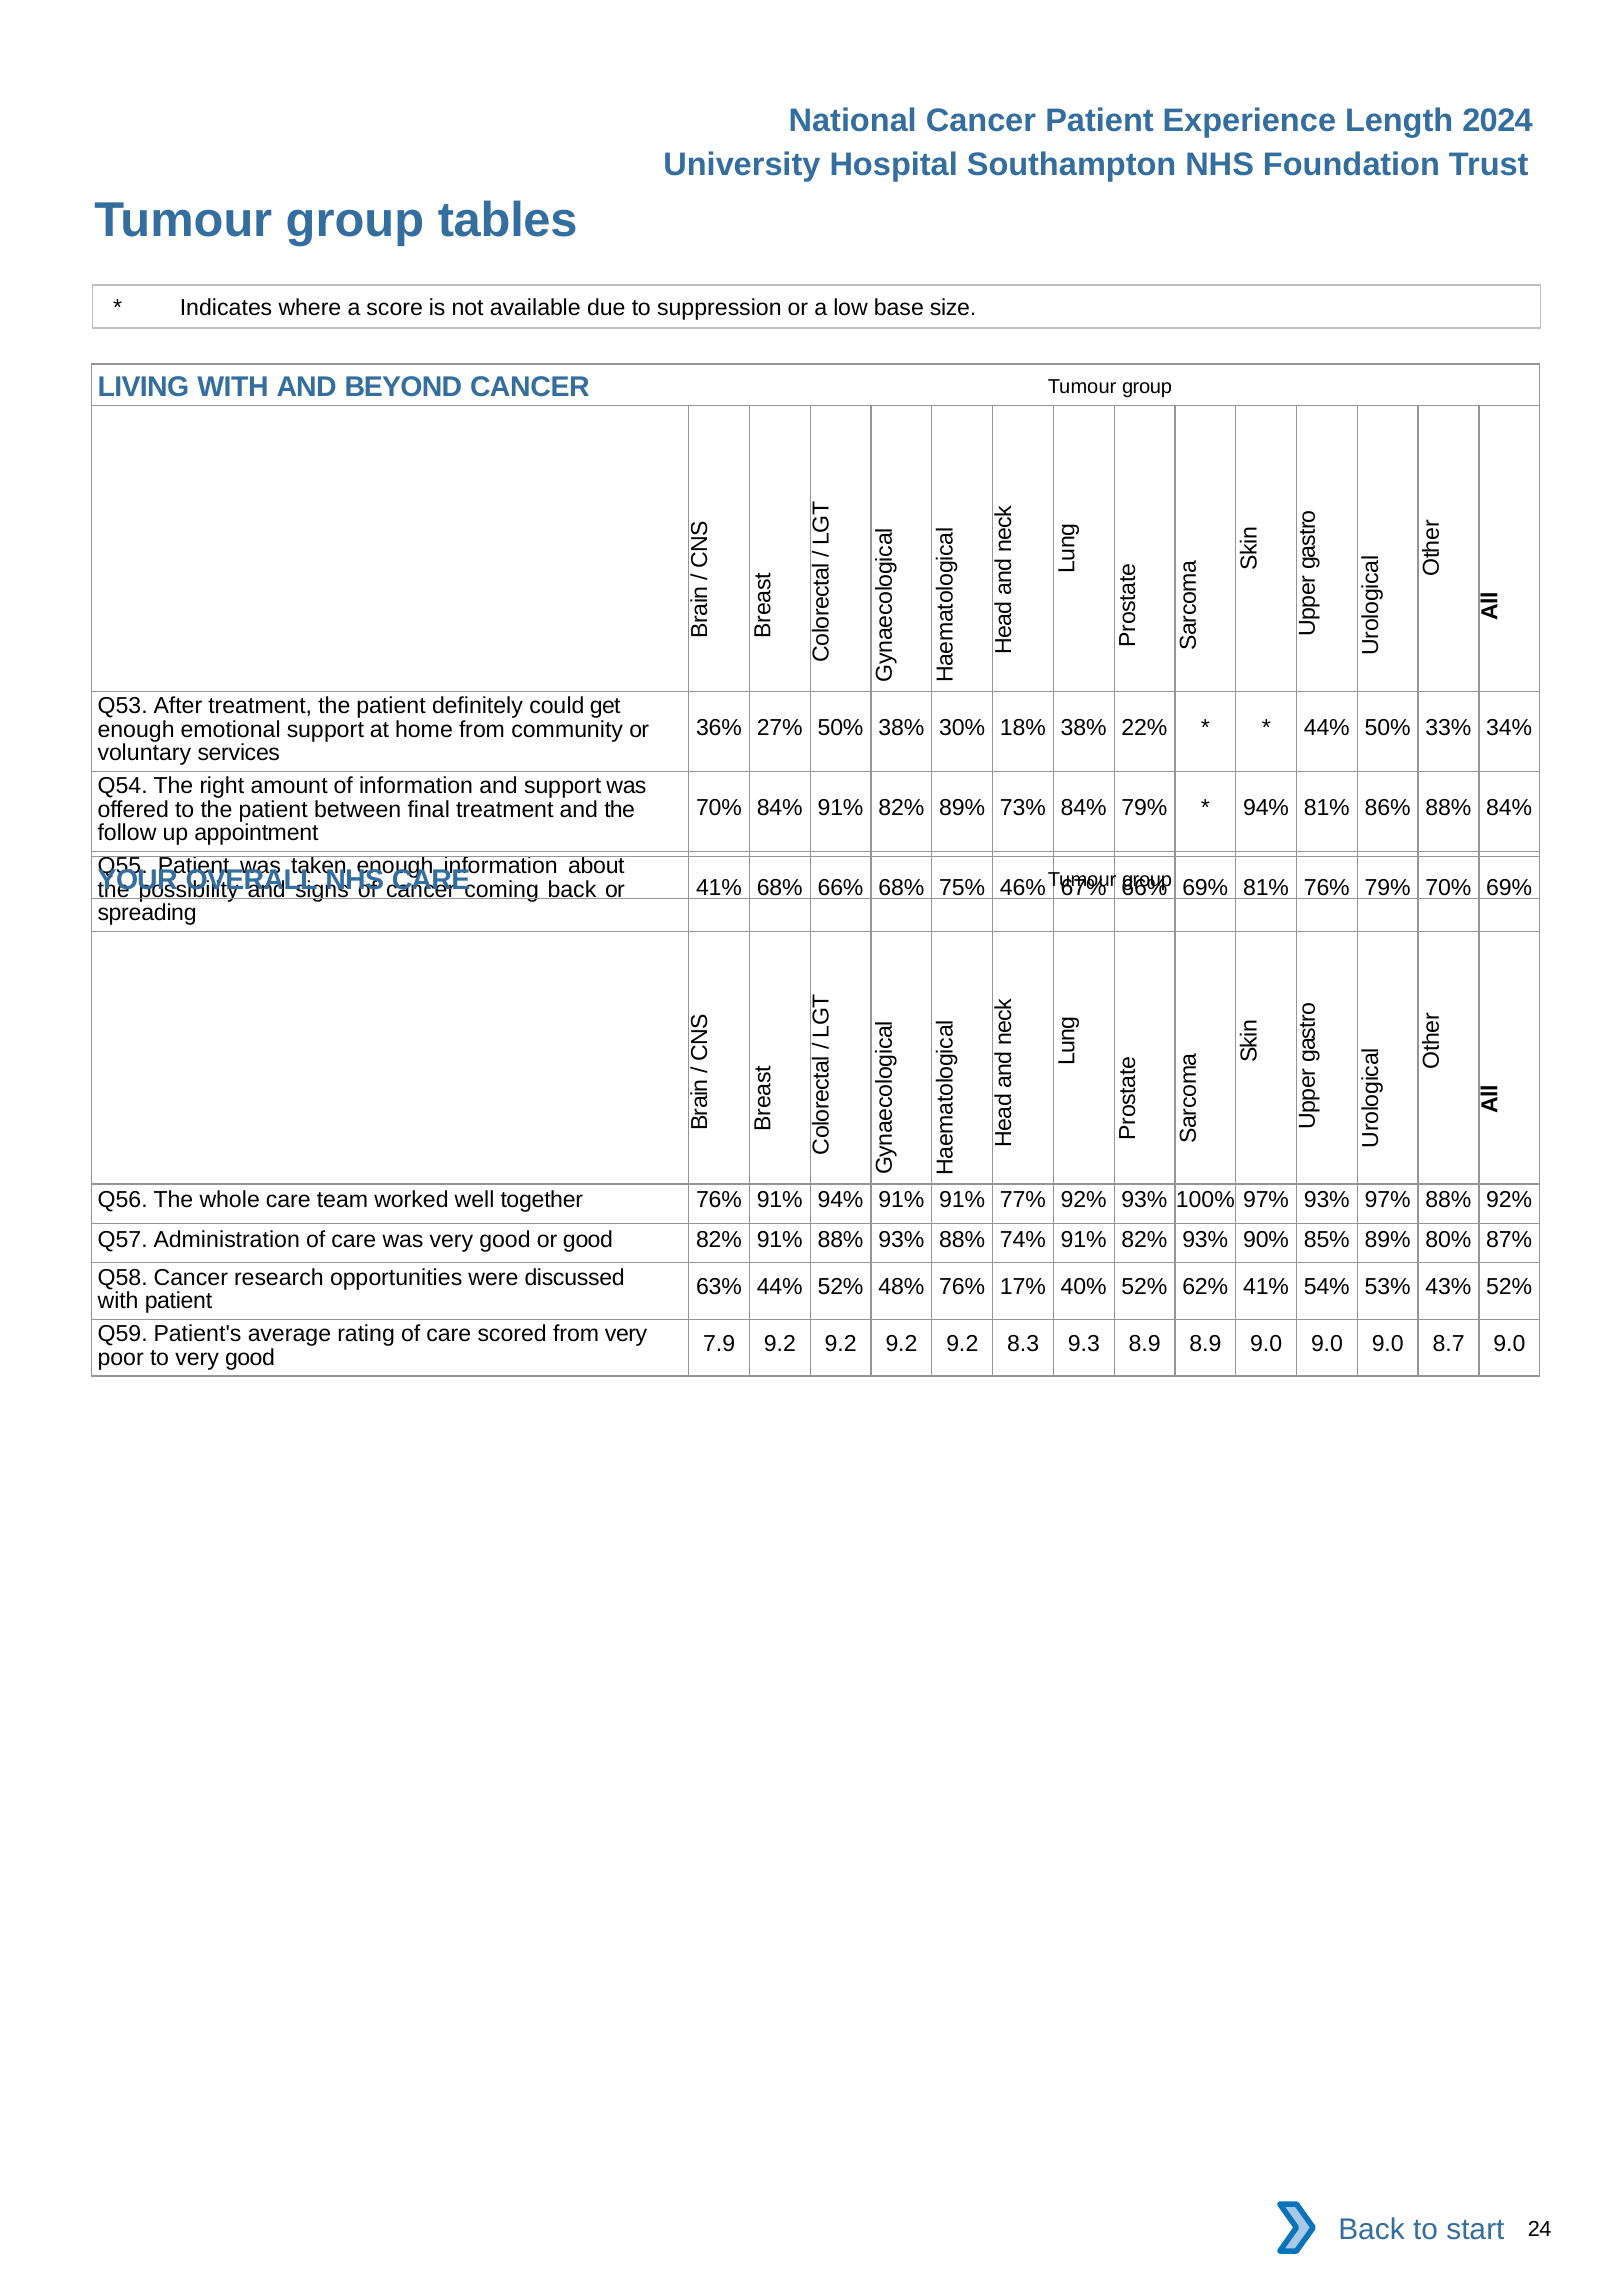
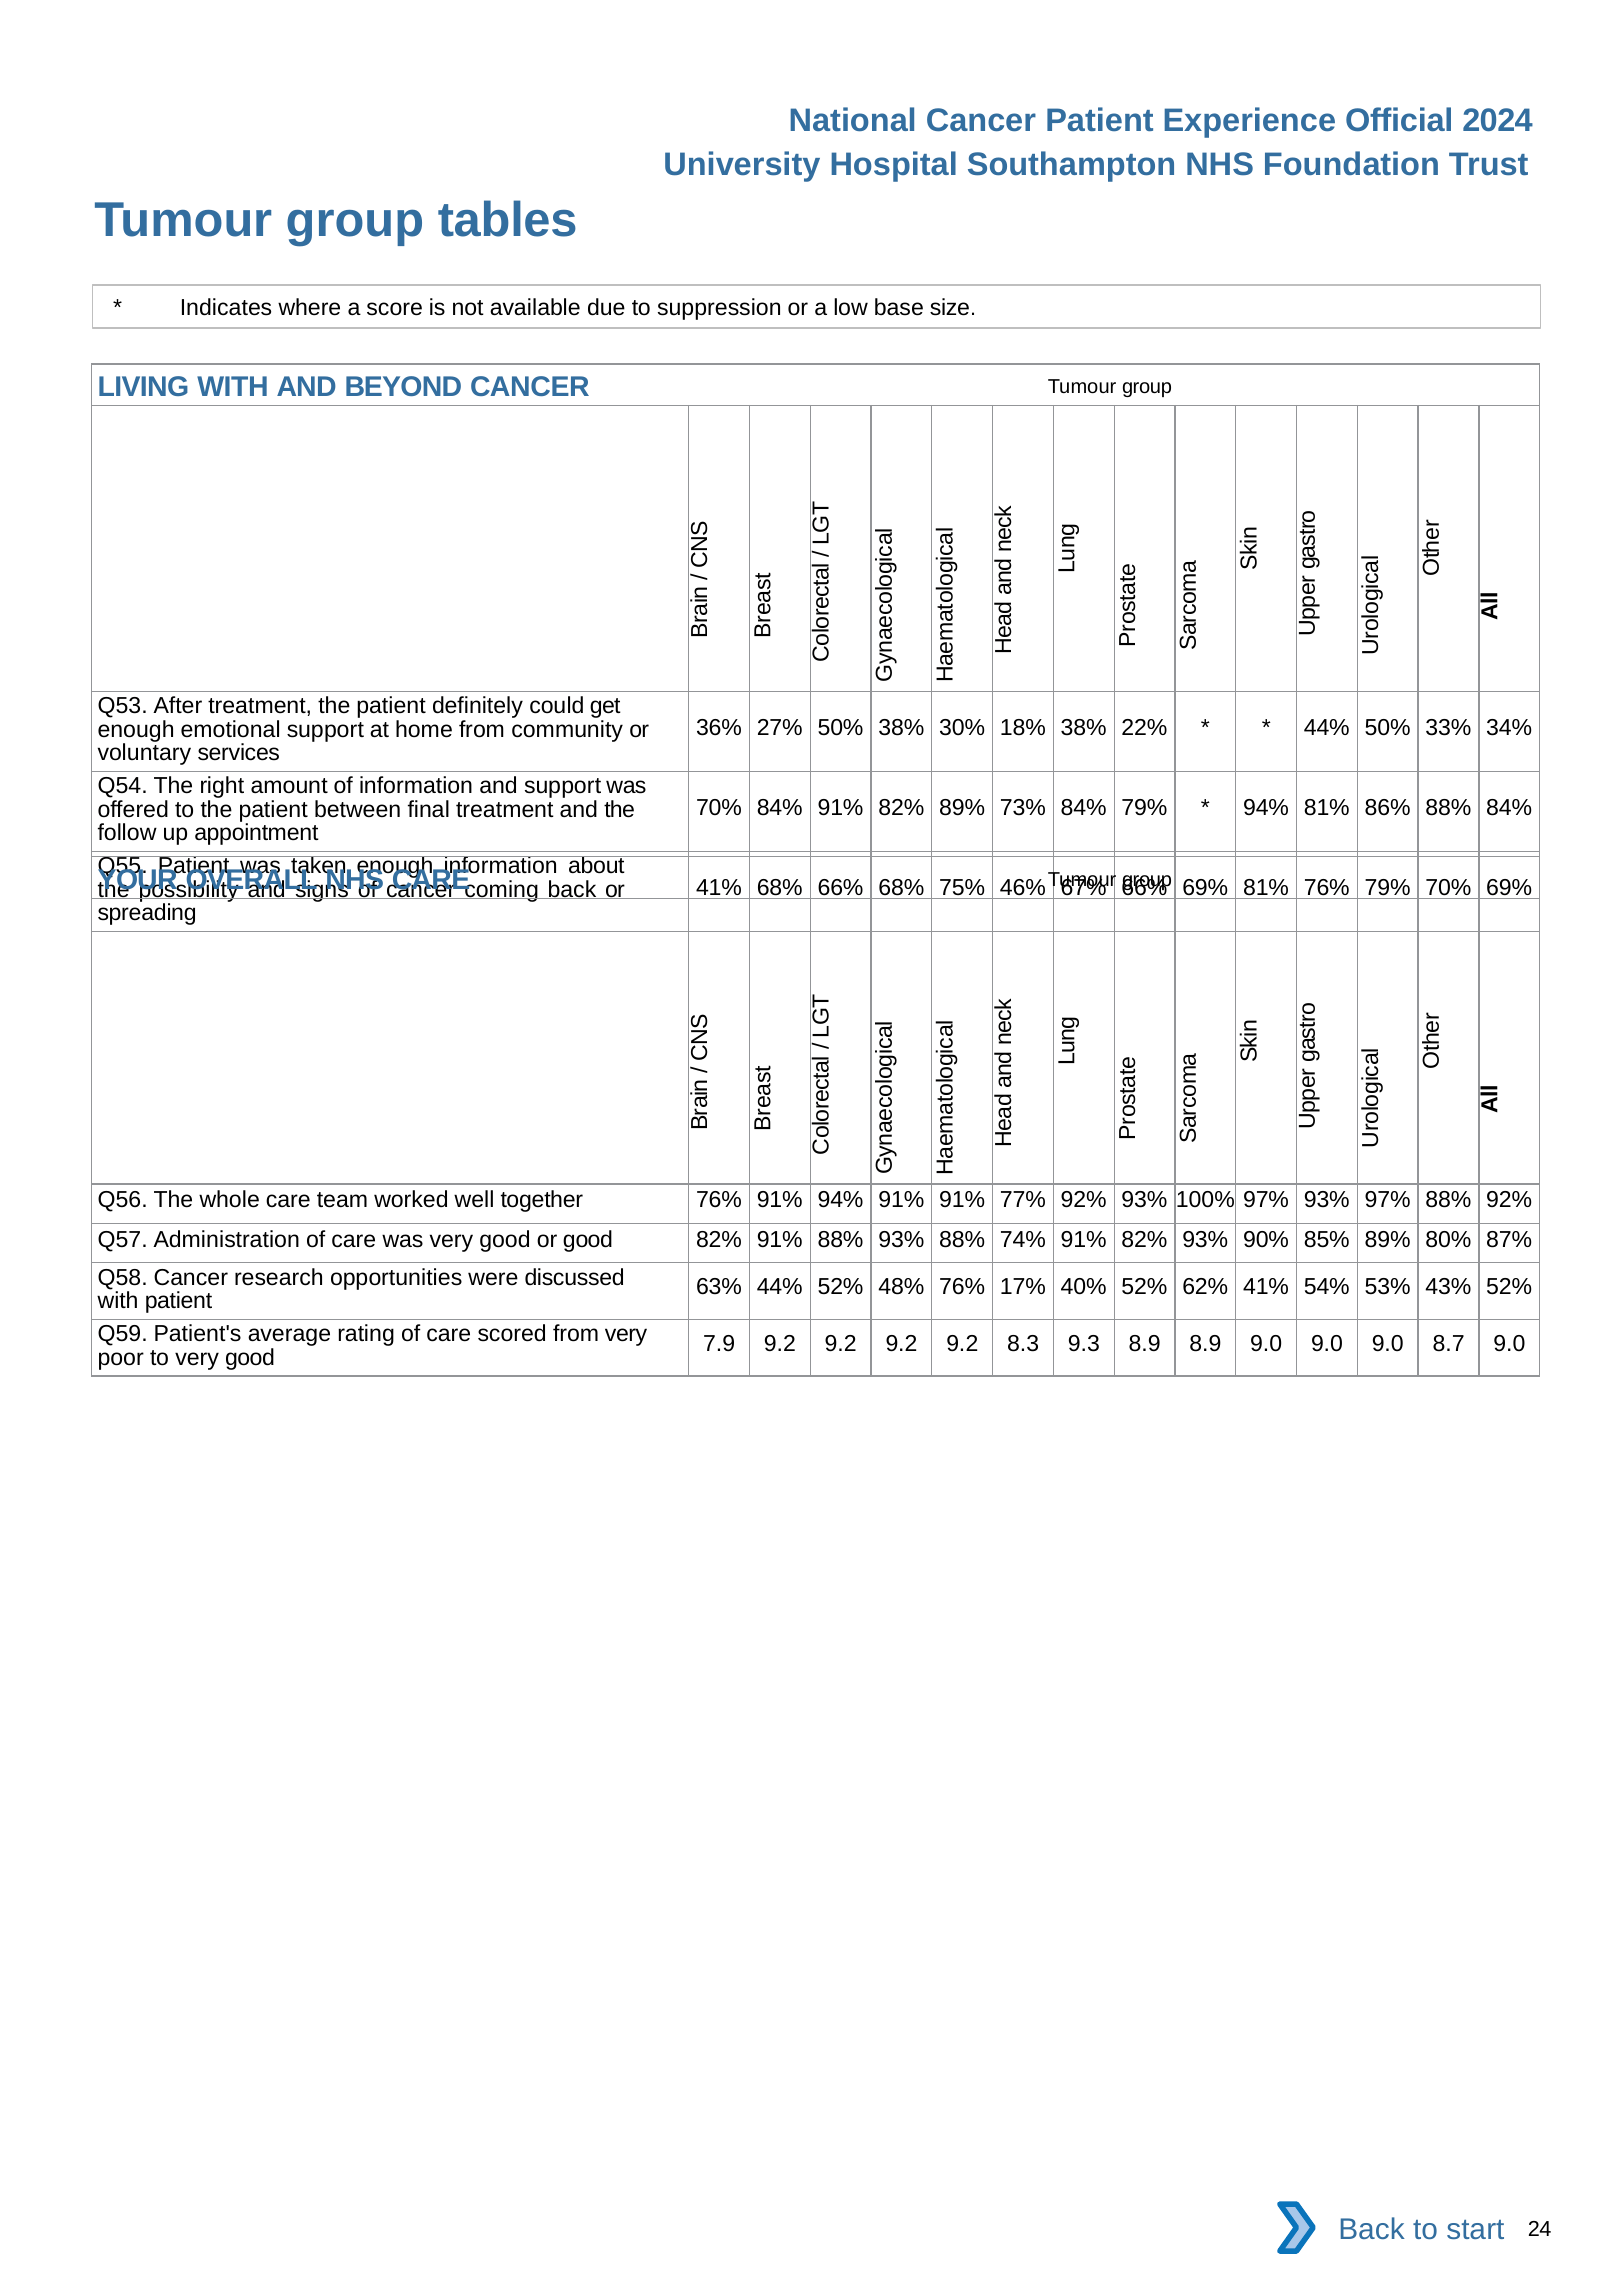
Length: Length -> Official
